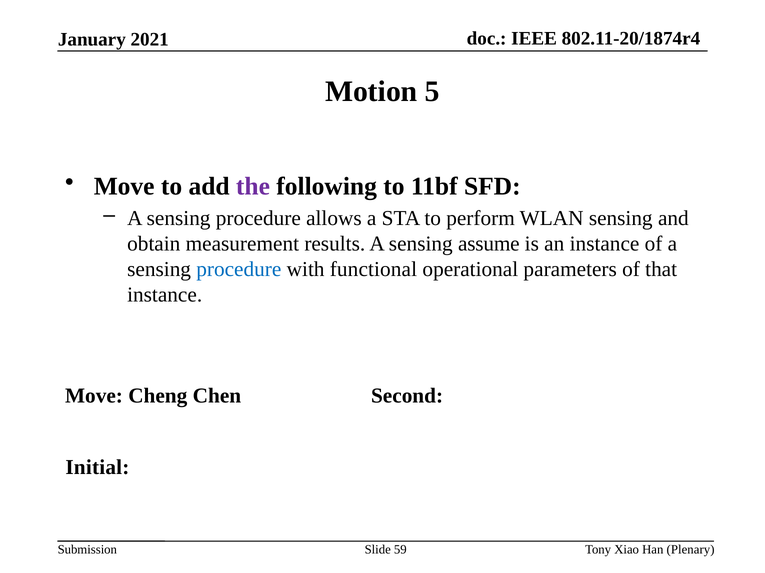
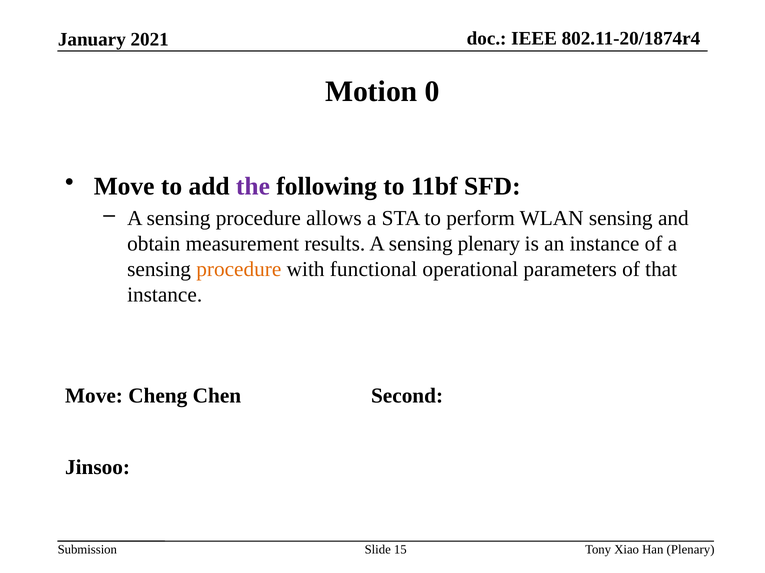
5: 5 -> 0
sensing assume: assume -> plenary
procedure at (239, 270) colour: blue -> orange
Initial: Initial -> Jinsoo
59: 59 -> 15
